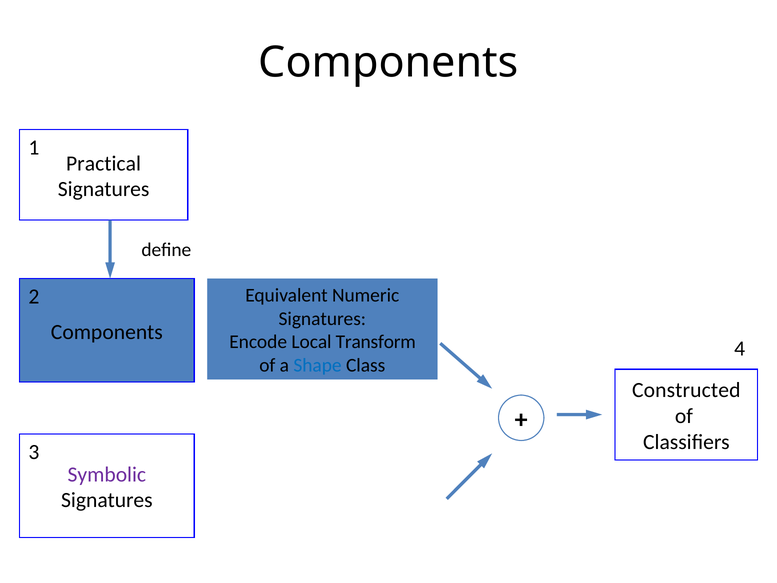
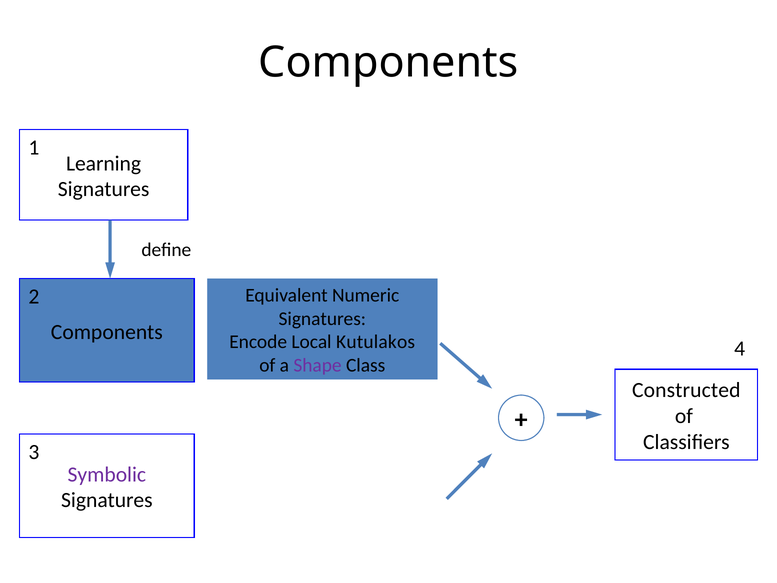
Practical: Practical -> Learning
Transform: Transform -> Kutulakos
Shape colour: blue -> purple
